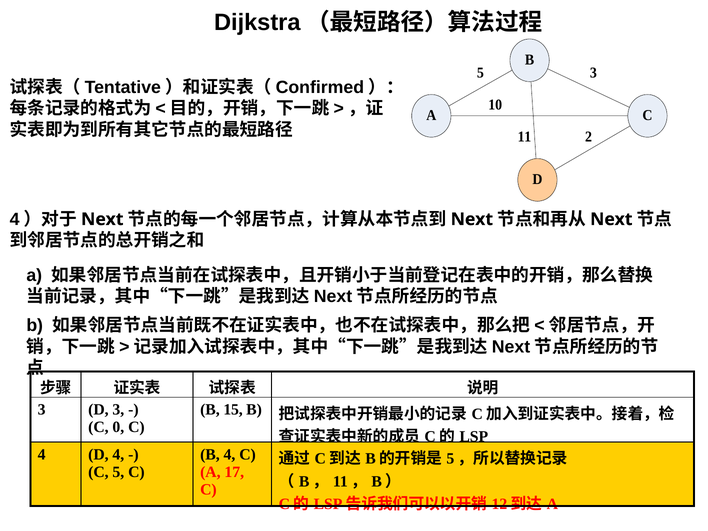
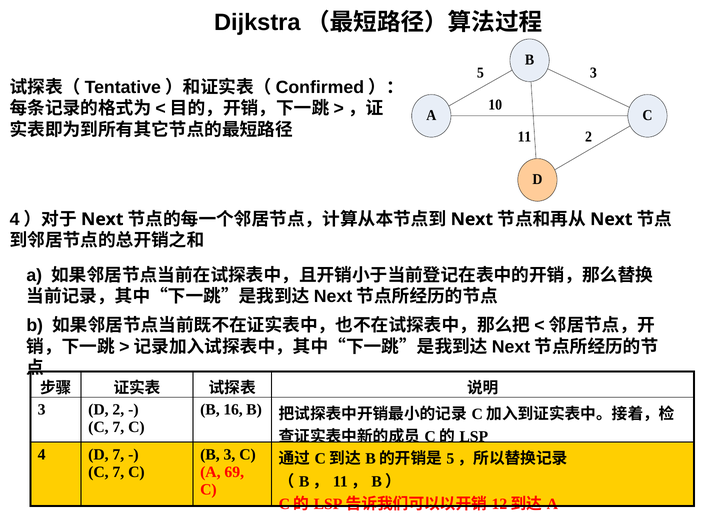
D 3: 3 -> 2
15: 15 -> 16
0 at (118, 427): 0 -> 7
D 4: 4 -> 7
B 4: 4 -> 3
5 at (118, 472): 5 -> 7
17: 17 -> 69
